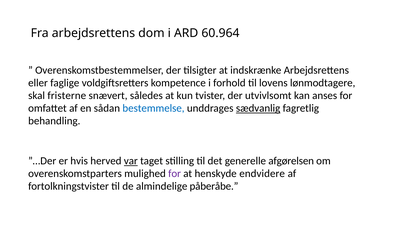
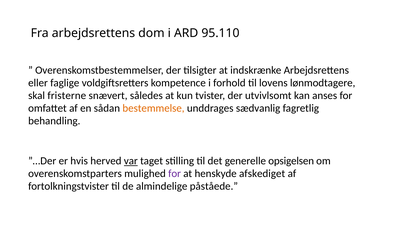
60.964: 60.964 -> 95.110
bestemmelse colour: blue -> orange
sædvanlig underline: present -> none
afgørelsen: afgørelsen -> opsigelsen
endvidere: endvidere -> afskediget
påberåbe: påberåbe -> påståede
